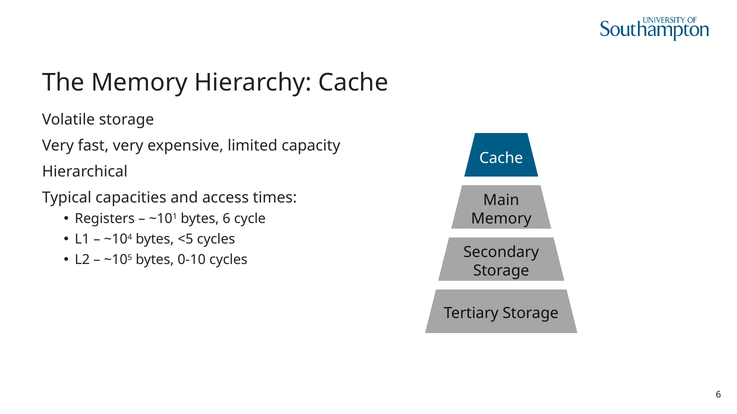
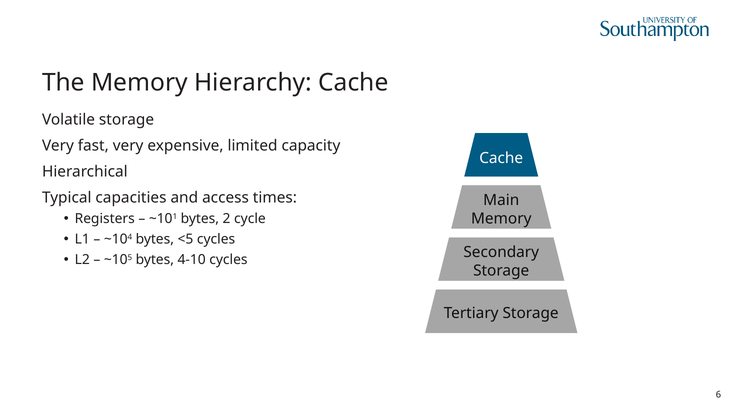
bytes 6: 6 -> 2
0-10: 0-10 -> 4-10
